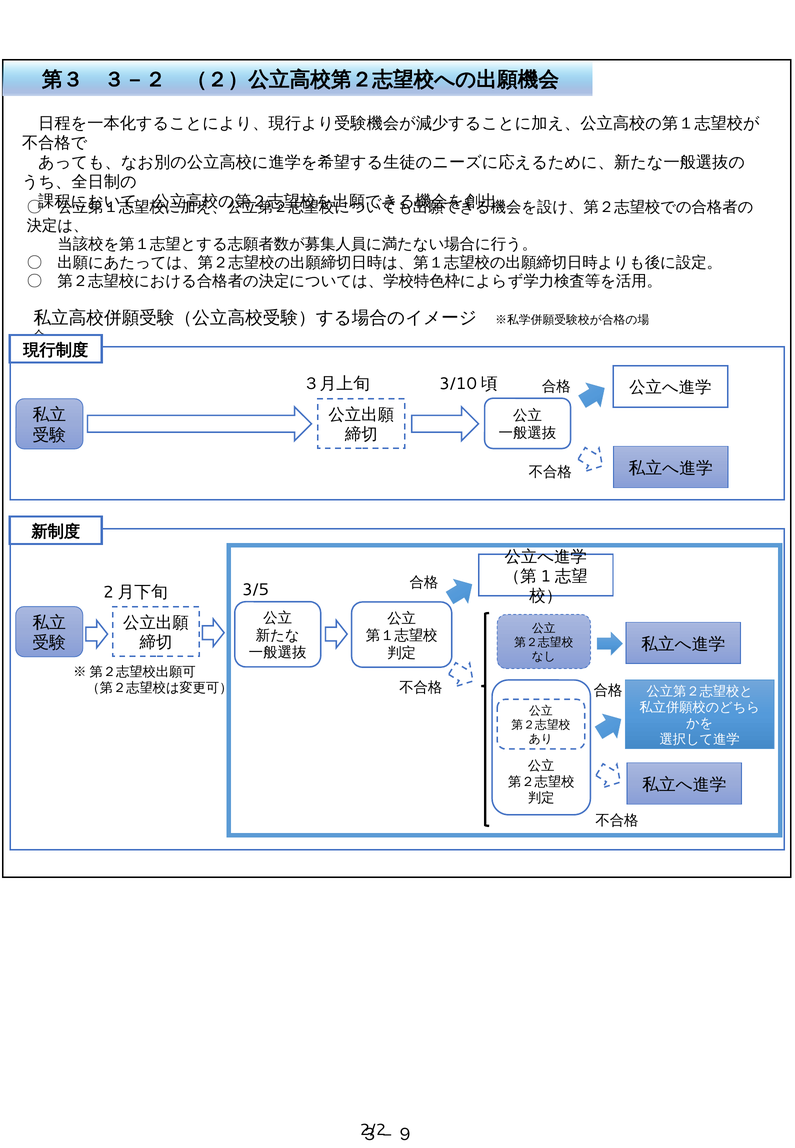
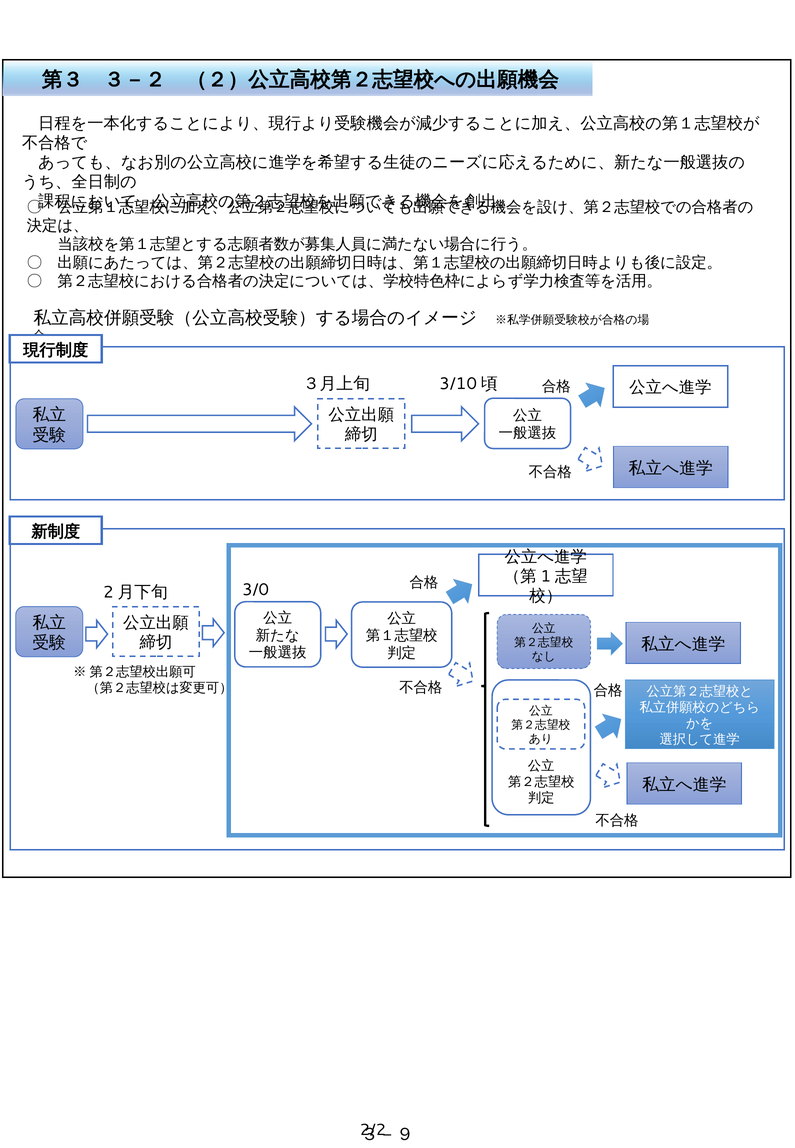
3/5: 3/5 -> 3/0
